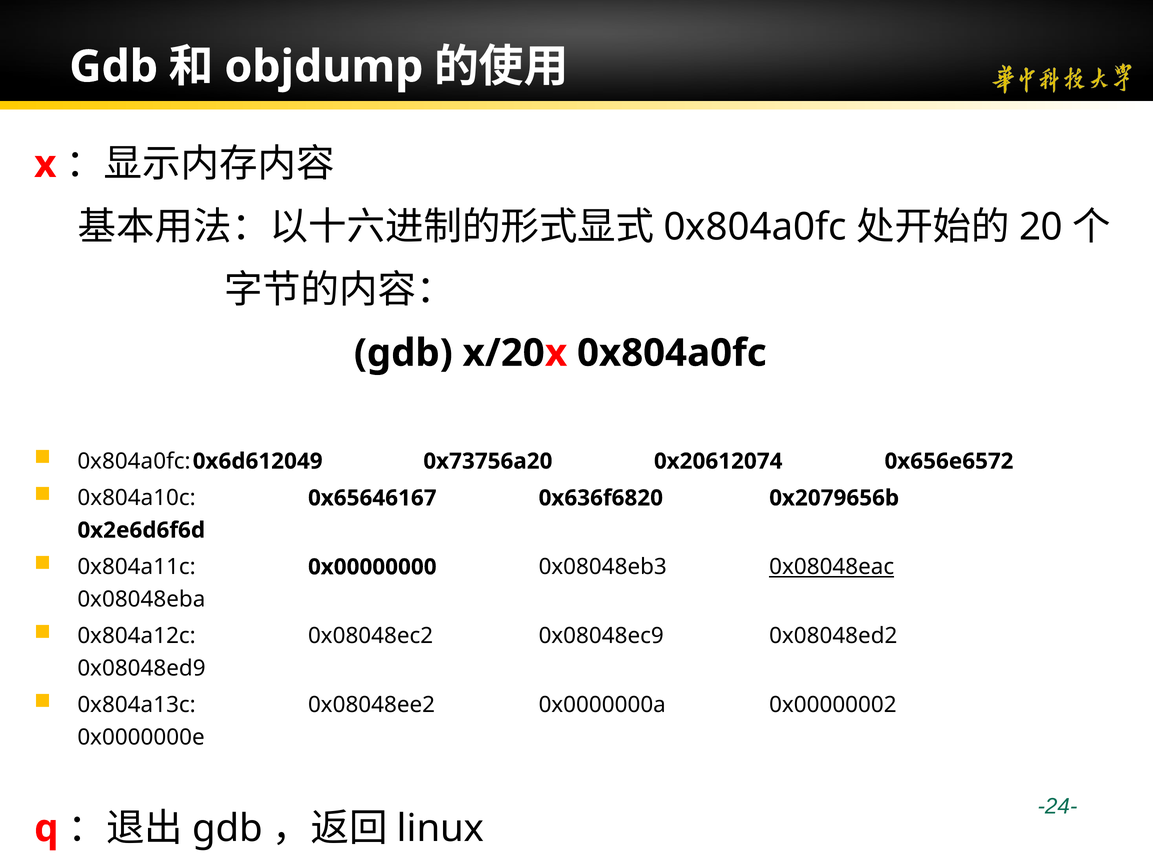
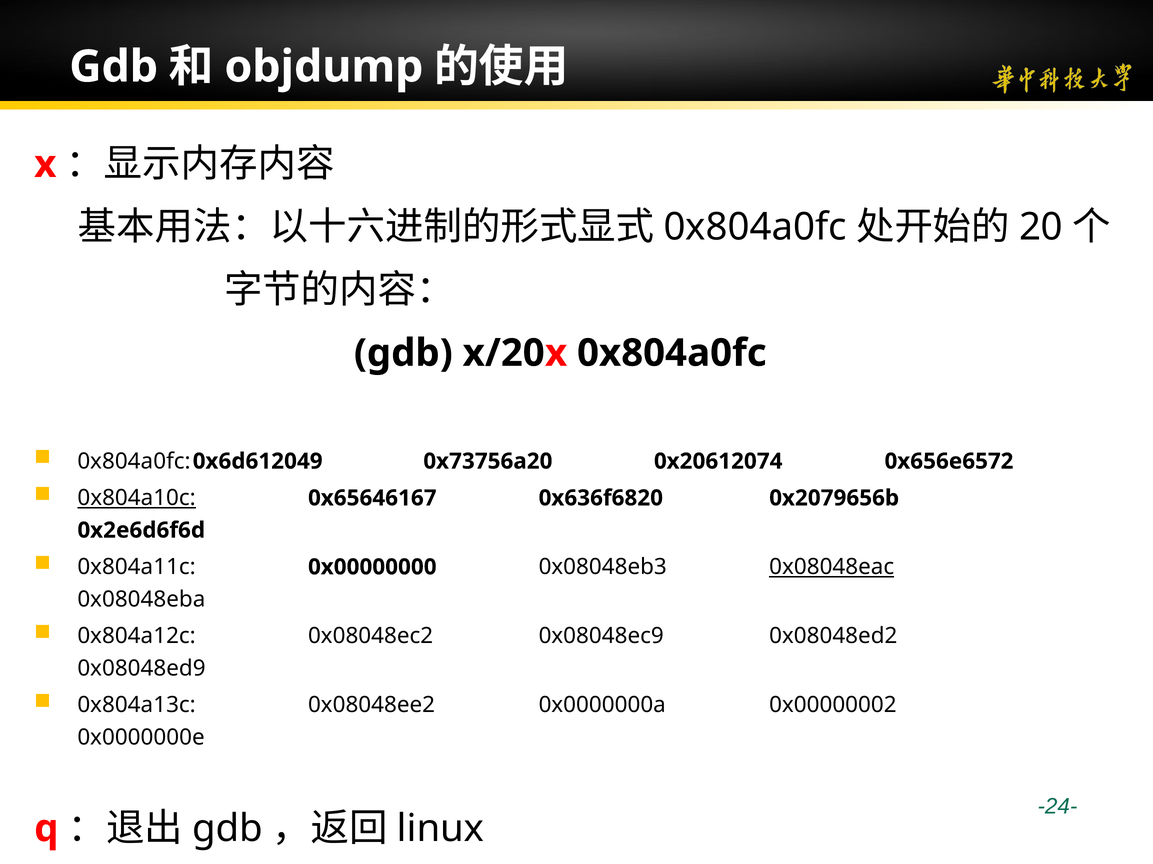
0x804a10c underline: none -> present
